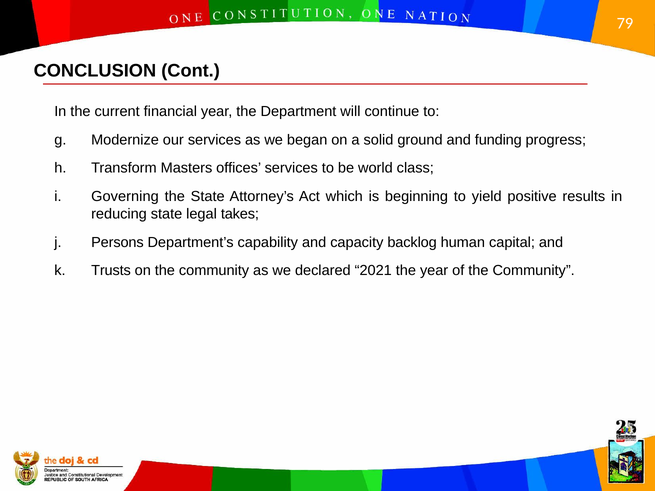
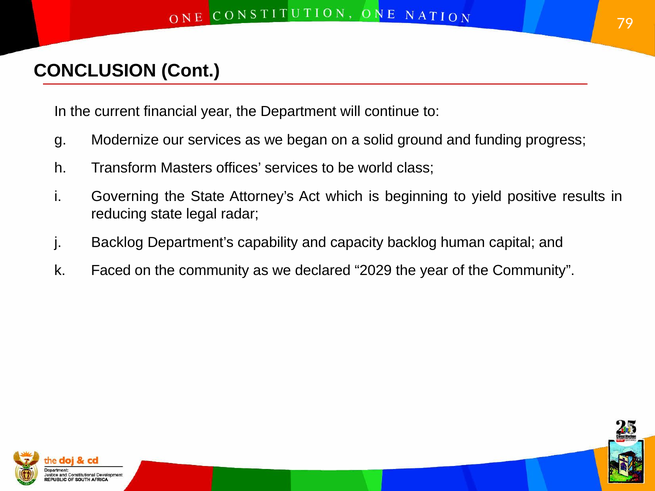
takes: takes -> radar
Persons at (117, 242): Persons -> Backlog
Trusts: Trusts -> Faced
2021: 2021 -> 2029
